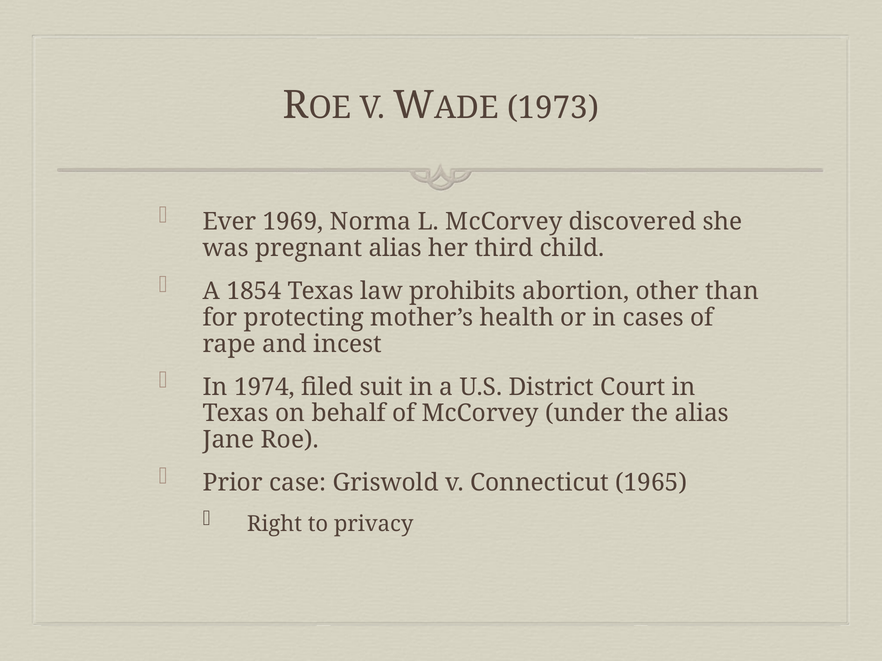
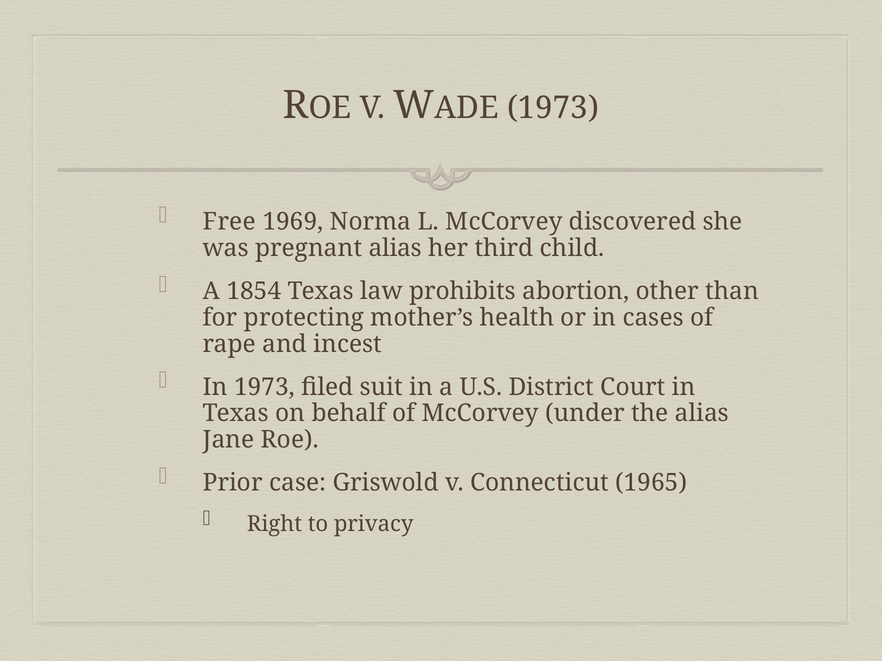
Ever: Ever -> Free
In 1974: 1974 -> 1973
